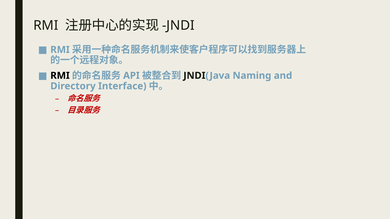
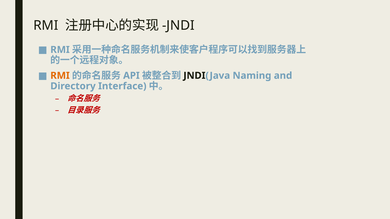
RMI at (60, 76) colour: black -> orange
